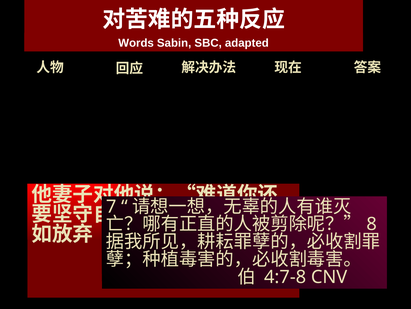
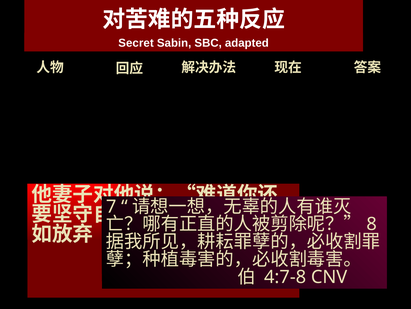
Words: Words -> Secret
